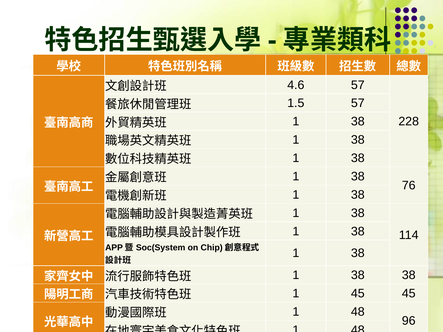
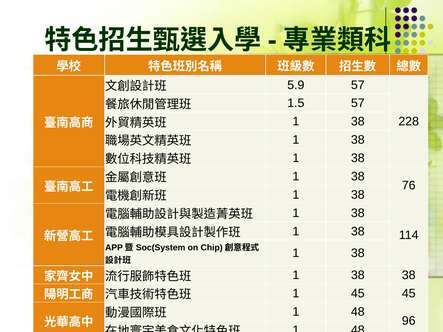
4.6: 4.6 -> 5.9
